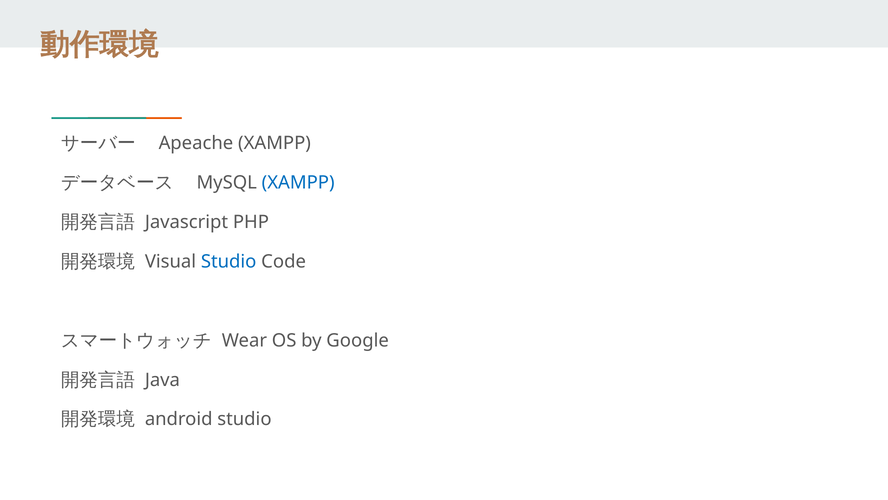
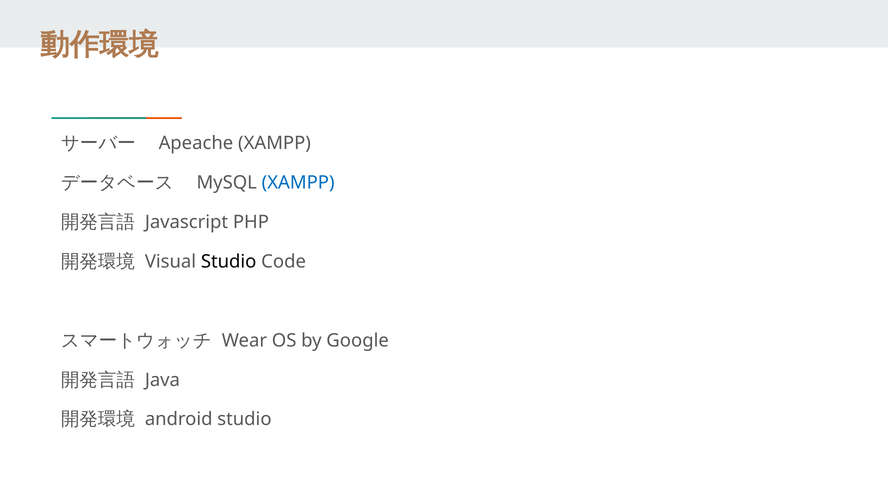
Studio at (229, 261) colour: blue -> black
